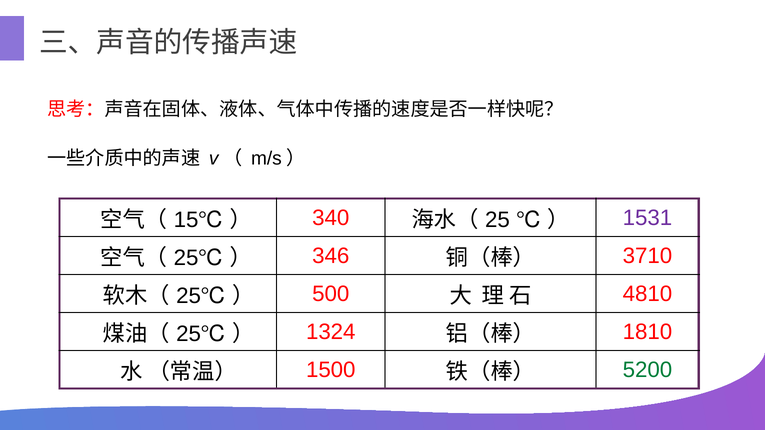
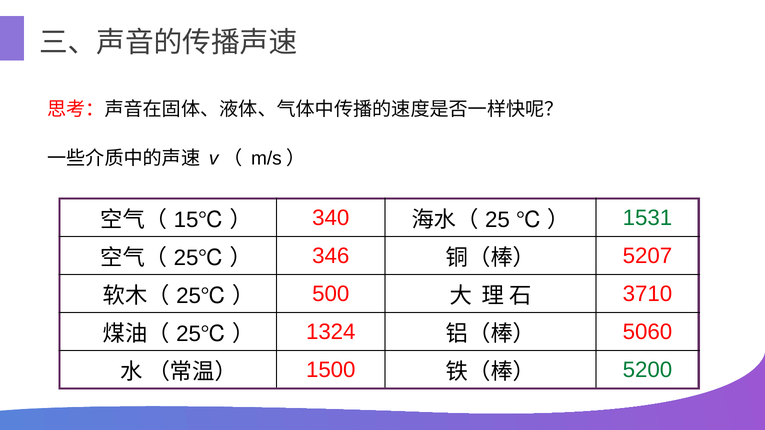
1531 colour: purple -> green
3710: 3710 -> 5207
4810: 4810 -> 3710
1810: 1810 -> 5060
